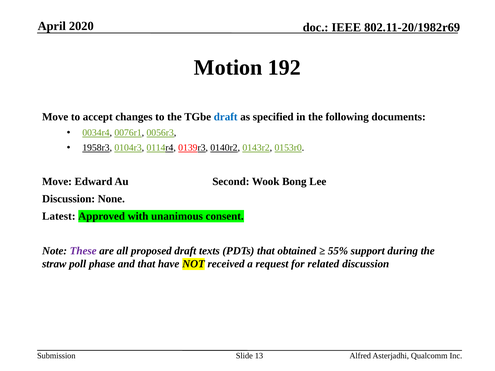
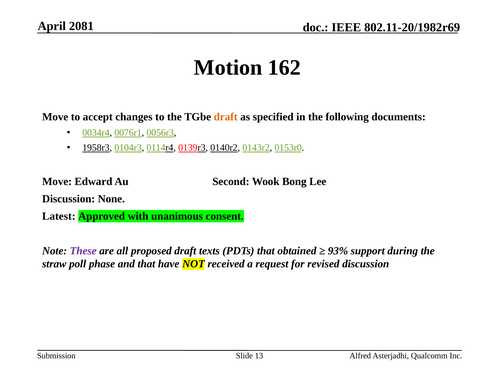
2020: 2020 -> 2081
192: 192 -> 162
draft at (226, 117) colour: blue -> orange
55%: 55% -> 93%
related: related -> revised
